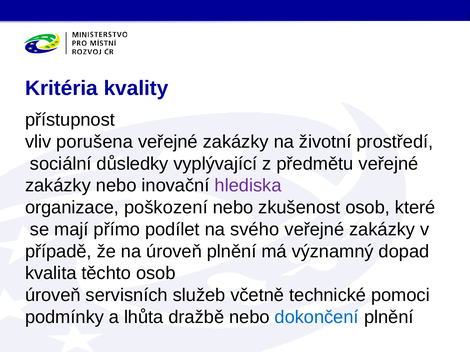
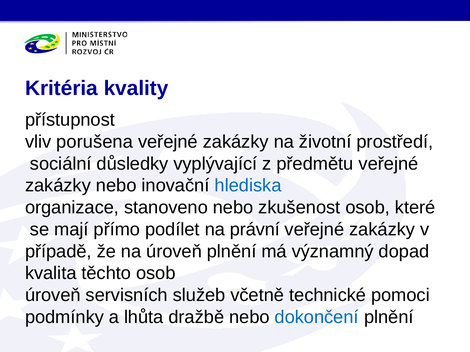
hlediska colour: purple -> blue
poškození: poškození -> stanoveno
svého: svého -> právní
